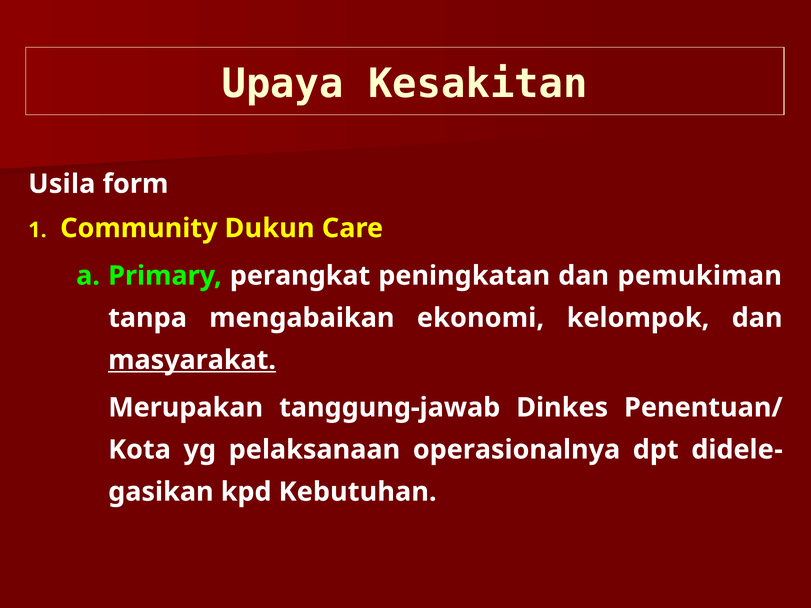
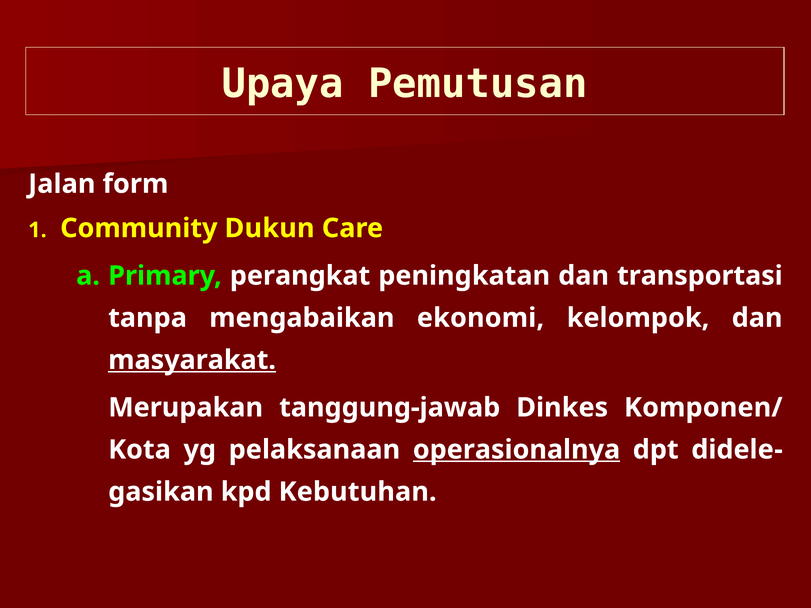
Kesakitan: Kesakitan -> Pemutusan
Usila: Usila -> Jalan
pemukiman: pemukiman -> transportasi
Penentuan/: Penentuan/ -> Komponen/
operasionalnya underline: none -> present
